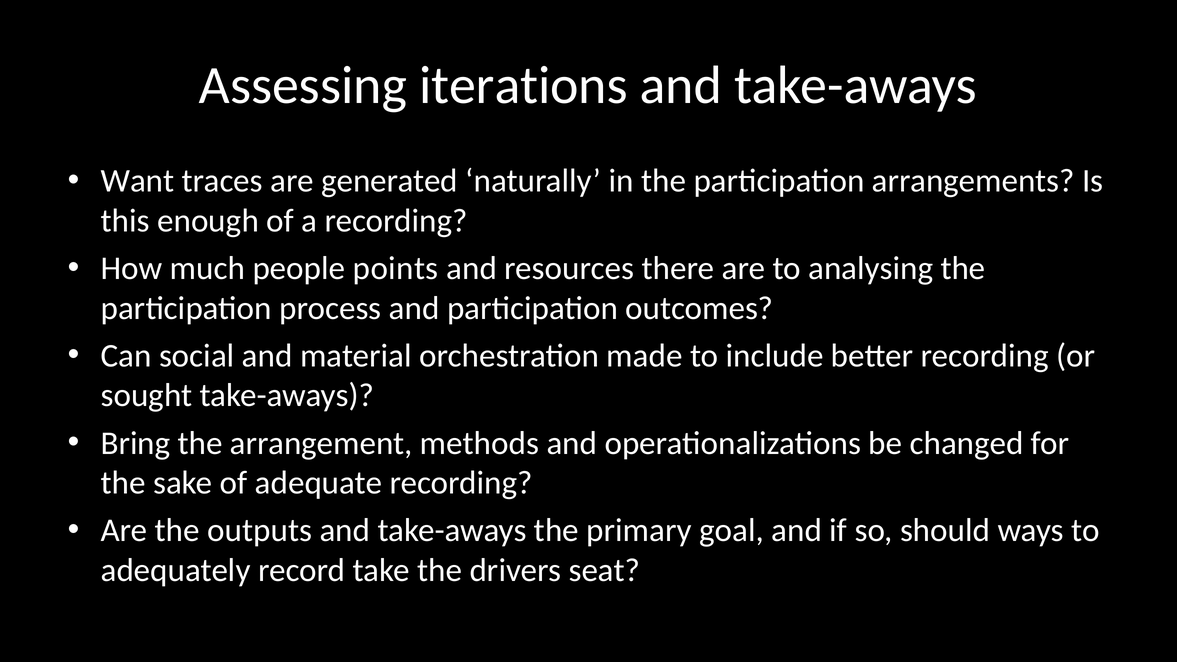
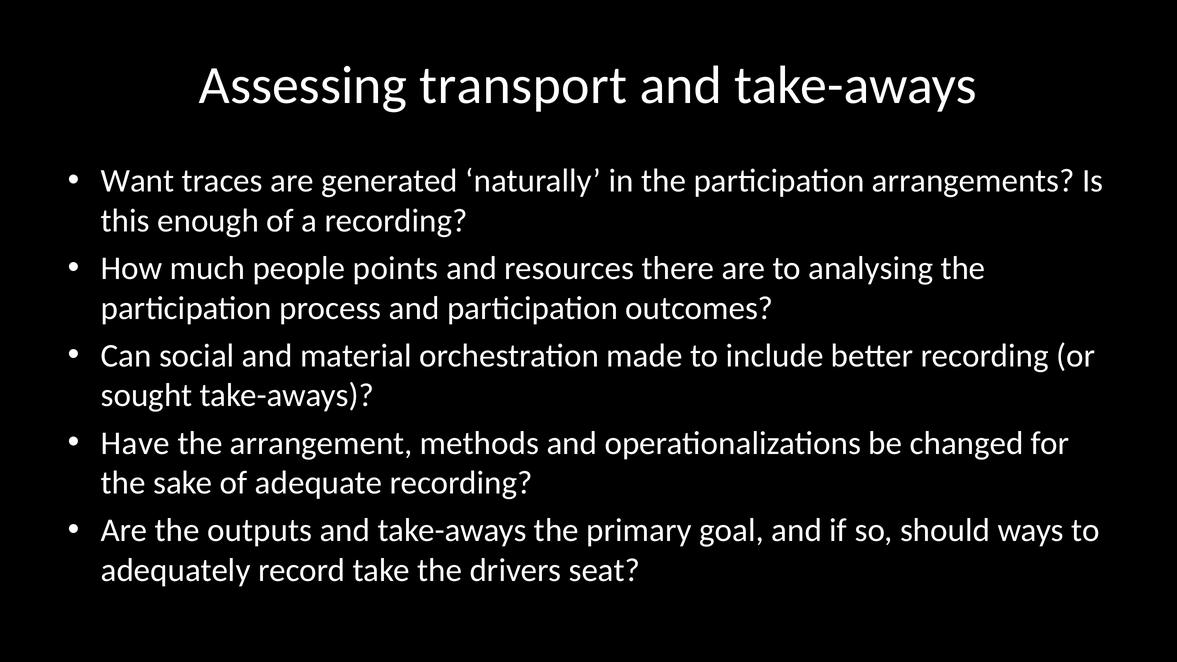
iterations: iterations -> transport
Bring: Bring -> Have
